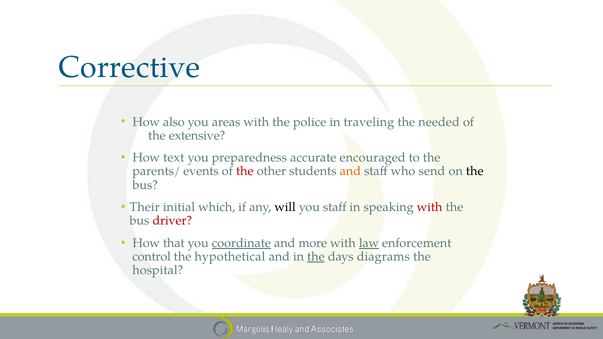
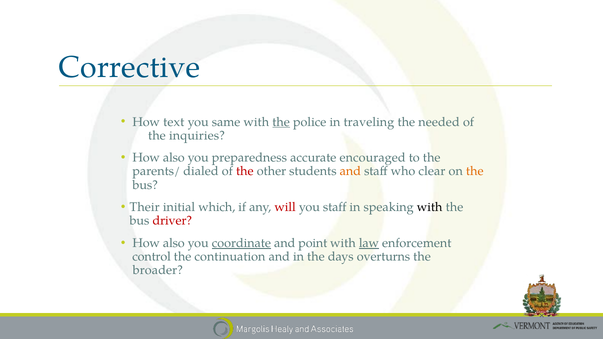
also: also -> text
areas: areas -> same
the at (281, 122) underline: none -> present
extensive: extensive -> inquiries
text at (174, 158): text -> also
events: events -> dialed
send: send -> clear
the at (475, 171) colour: black -> orange
will colour: black -> red
with at (430, 207) colour: red -> black
that at (174, 243): that -> also
more: more -> point
hypothetical: hypothetical -> continuation
the at (316, 257) underline: present -> none
diagrams: diagrams -> overturns
hospital: hospital -> broader
